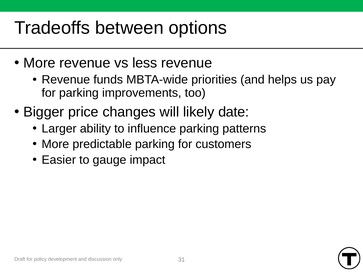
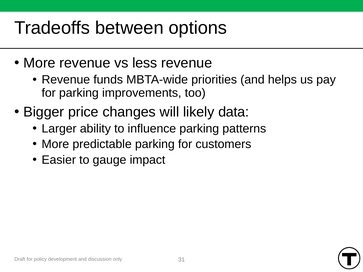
date: date -> data
